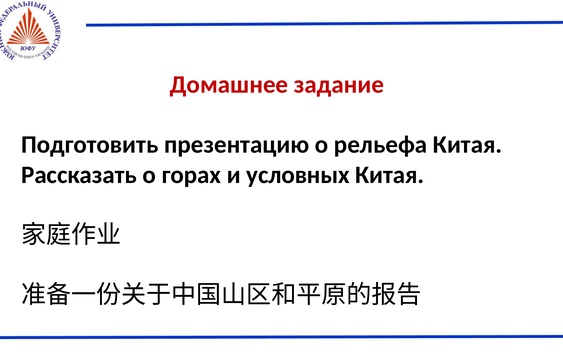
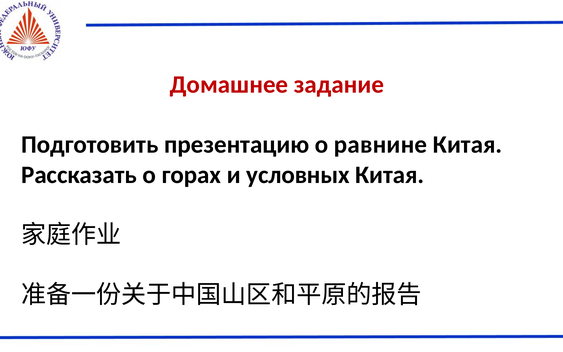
рельефа: рельефа -> равнине
